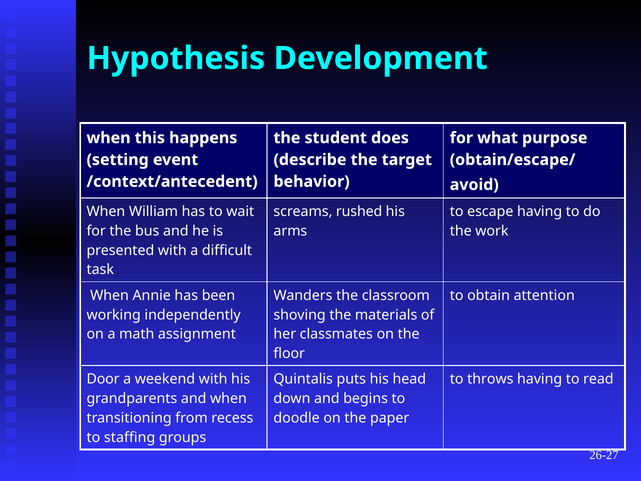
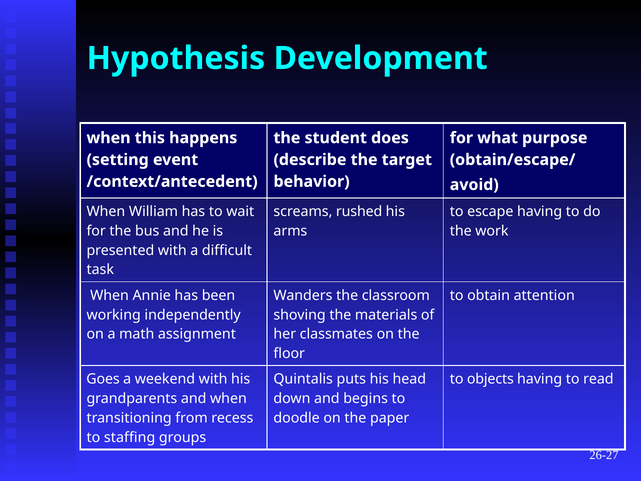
Door: Door -> Goes
throws: throws -> objects
